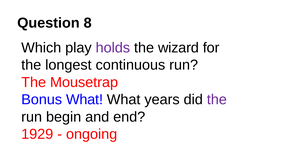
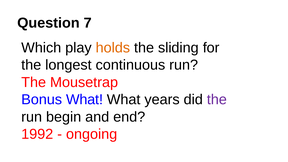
8: 8 -> 7
holds colour: purple -> orange
wizard: wizard -> sliding
1929: 1929 -> 1992
